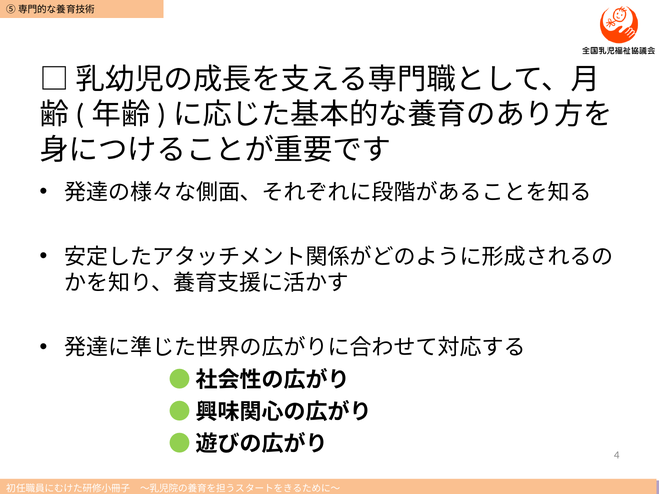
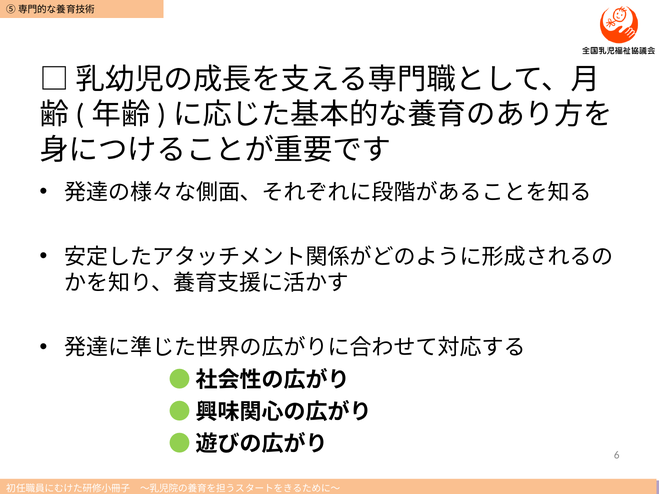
4: 4 -> 6
